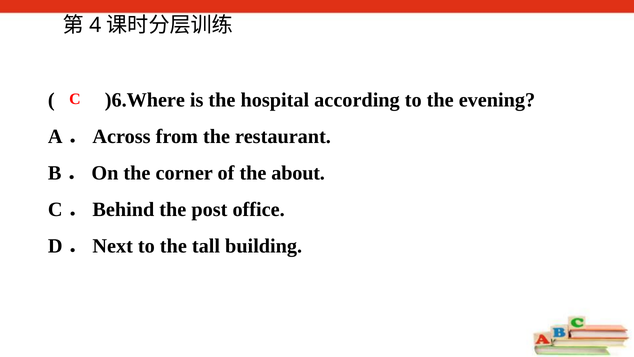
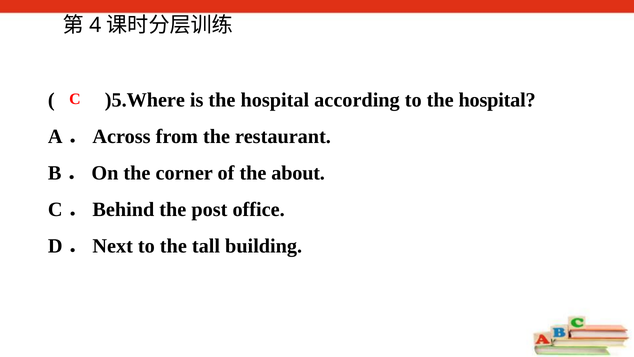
)6.Where: )6.Where -> )5.Where
to the evening: evening -> hospital
